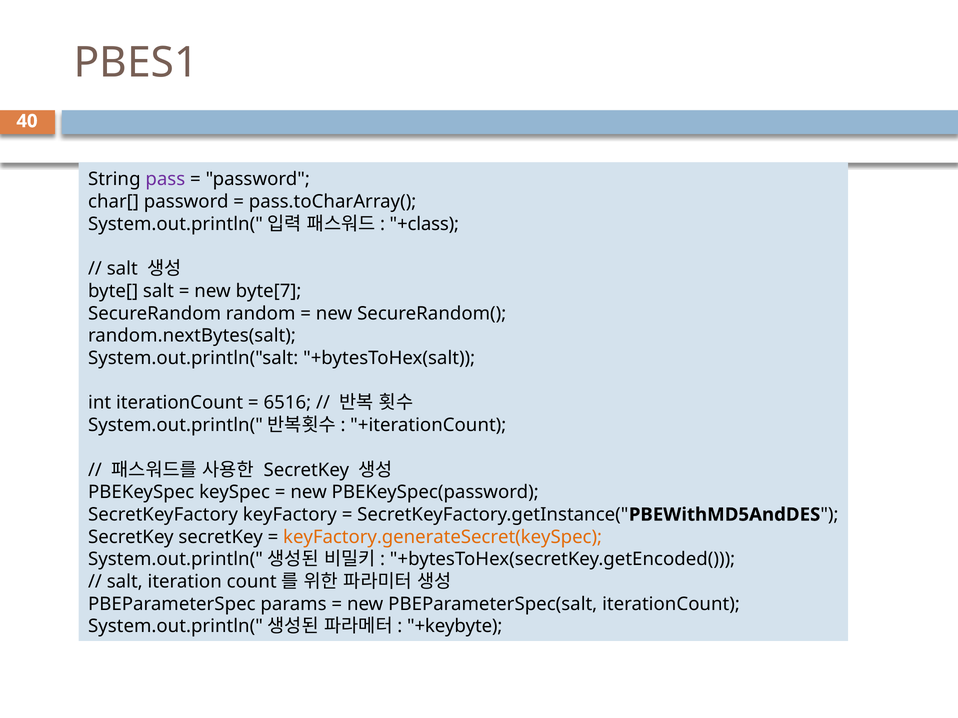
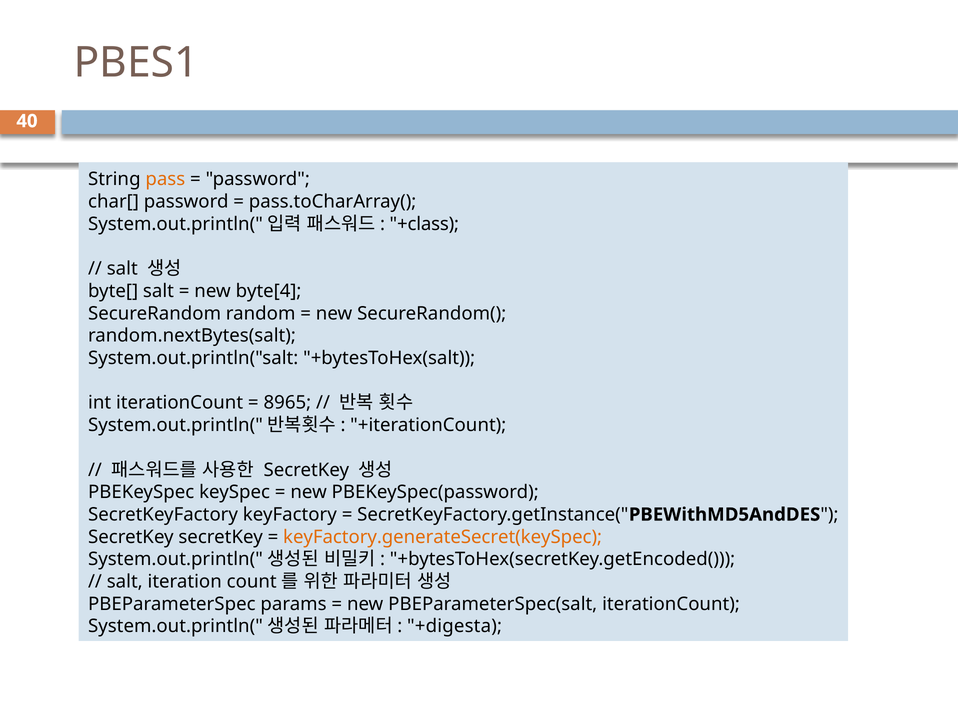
pass colour: purple -> orange
byte[7: byte[7 -> byte[4
6516: 6516 -> 8965
+keybyte: +keybyte -> +digesta
